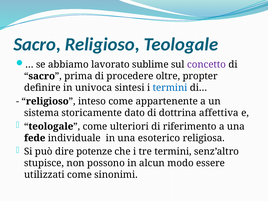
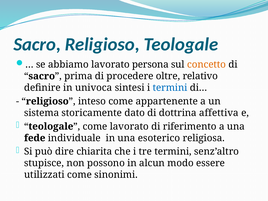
sublime: sublime -> persona
concetto colour: purple -> orange
propter: propter -> relativo
come ulteriori: ulteriori -> lavorato
potenze: potenze -> chiarita
